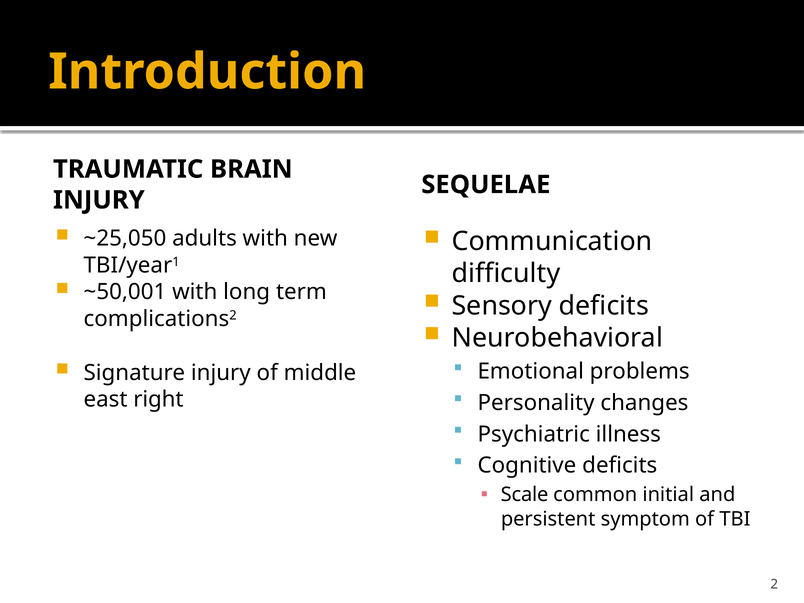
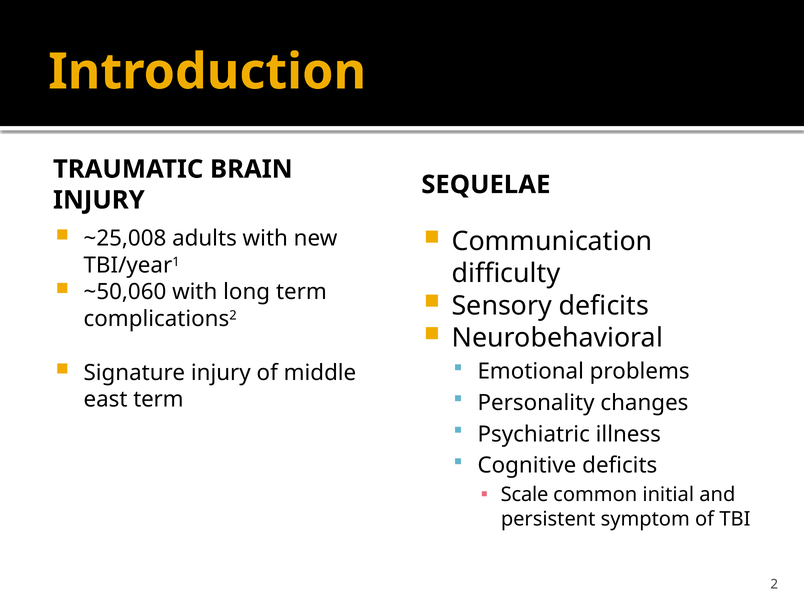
~25,050: ~25,050 -> ~25,008
~50,001: ~50,001 -> ~50,060
east right: right -> term
